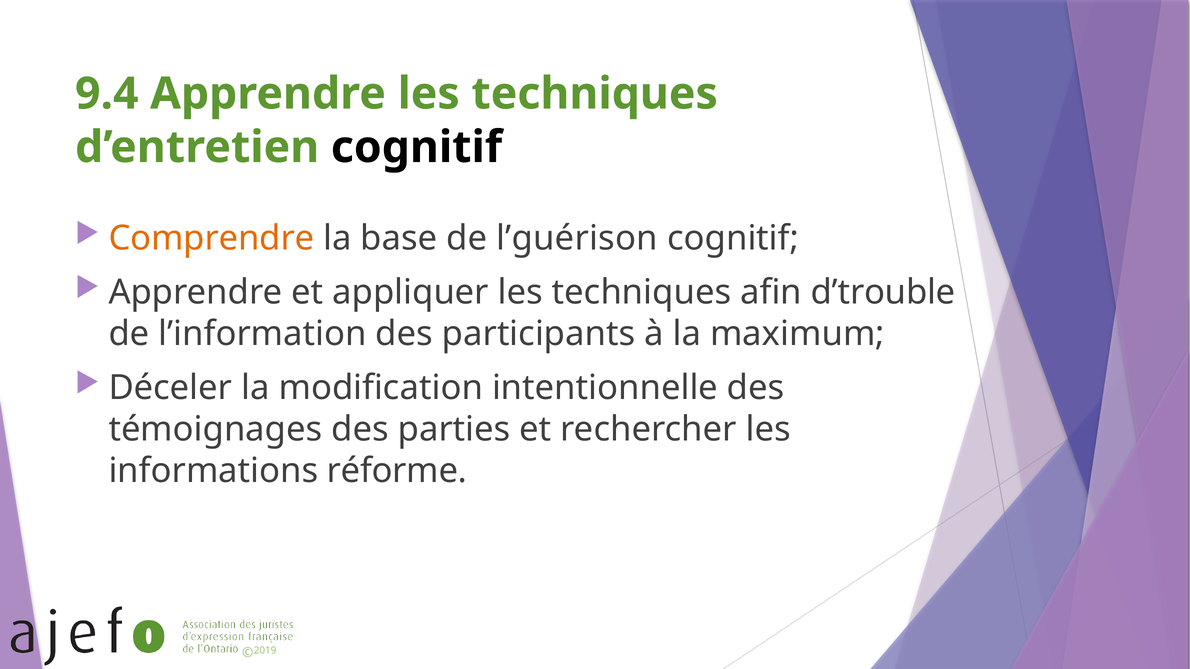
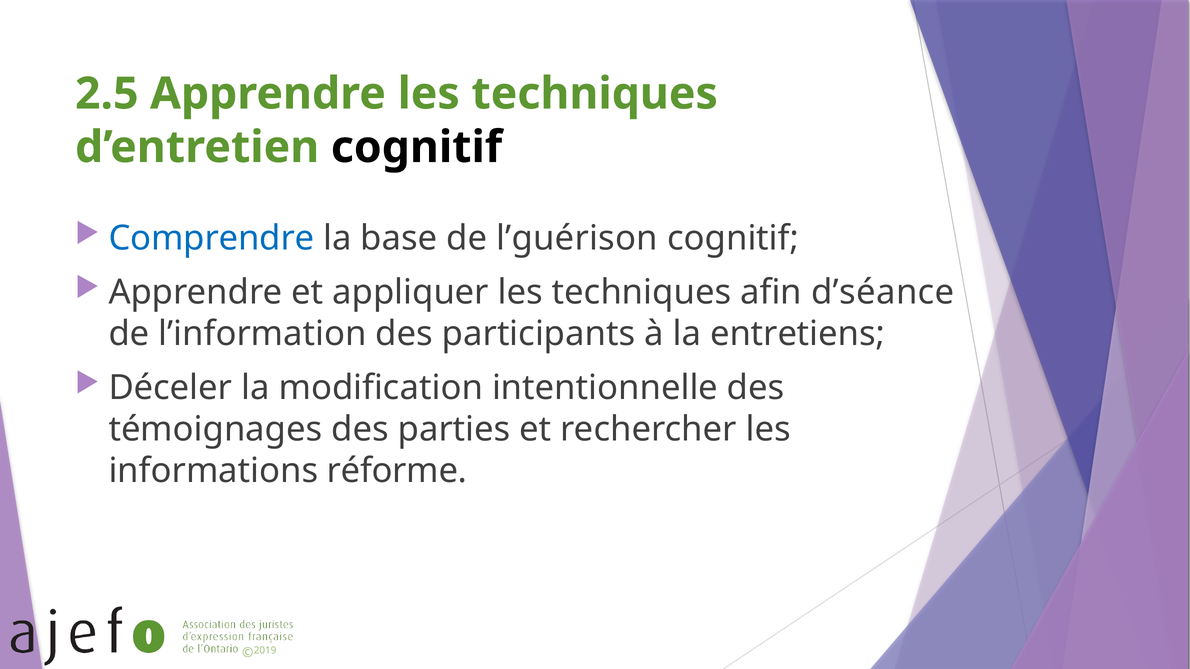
9.4: 9.4 -> 2.5
Comprendre colour: orange -> blue
d’trouble: d’trouble -> d’séance
maximum: maximum -> entretiens
